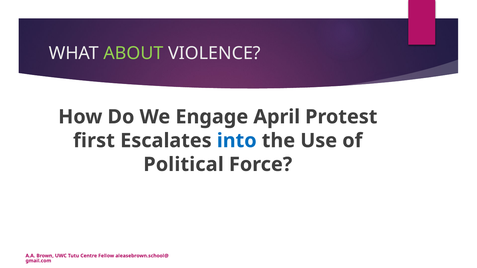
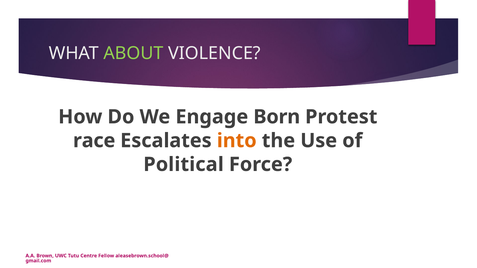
April: April -> Born
first: first -> race
into colour: blue -> orange
